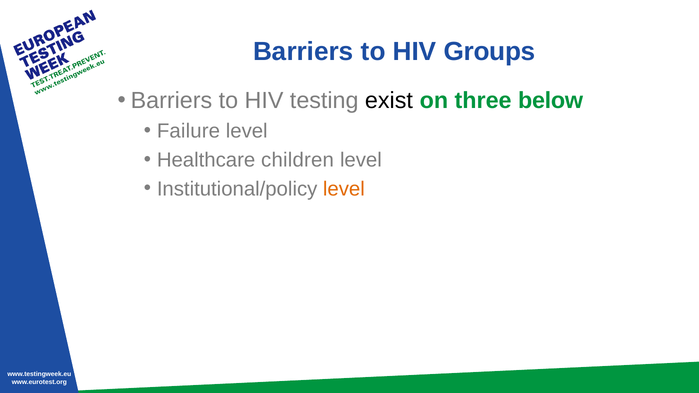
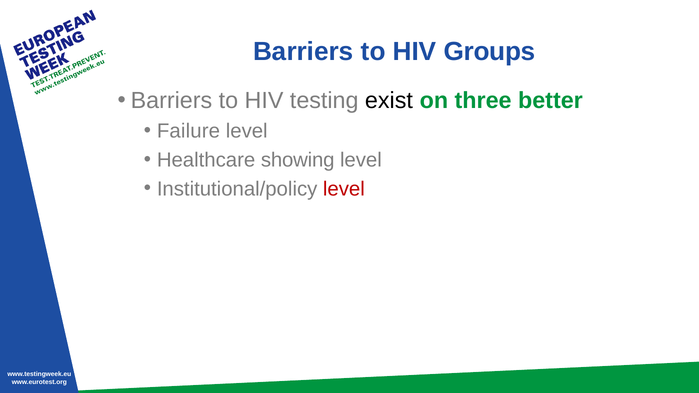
below: below -> better
children: children -> showing
level at (344, 189) colour: orange -> red
